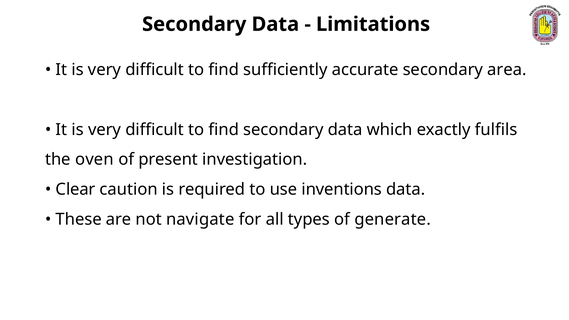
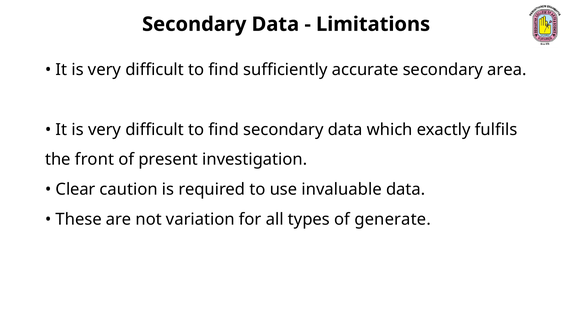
oven: oven -> front
inventions: inventions -> invaluable
navigate: navigate -> variation
